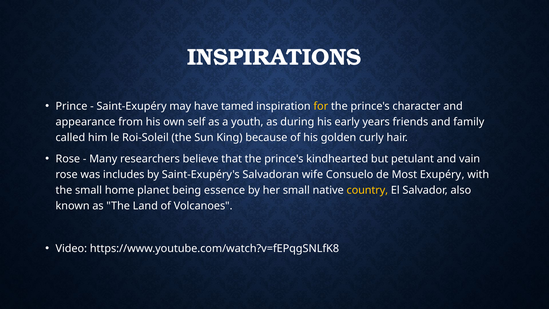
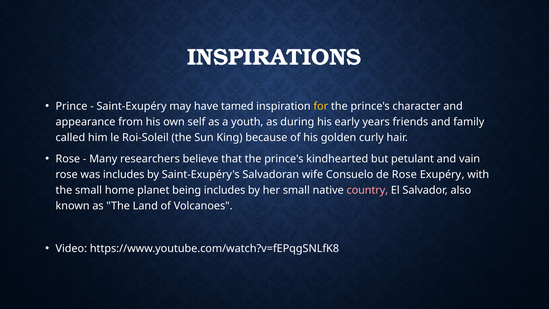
de Most: Most -> Rose
being essence: essence -> includes
country colour: yellow -> pink
